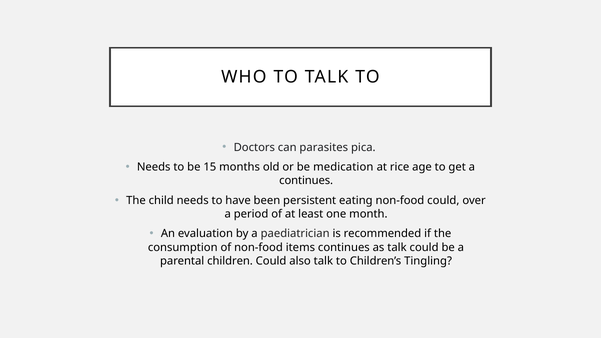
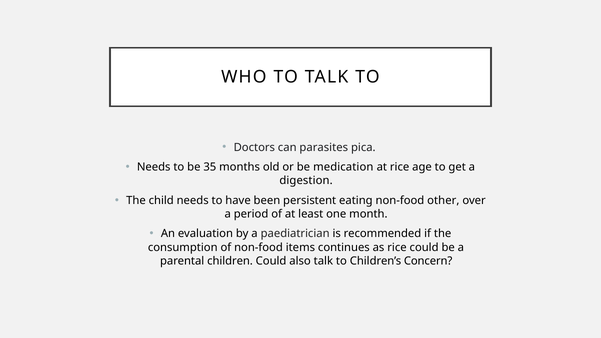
15: 15 -> 35
continues at (306, 181): continues -> digestion
non-food could: could -> other
as talk: talk -> rice
Tingling: Tingling -> Concern
